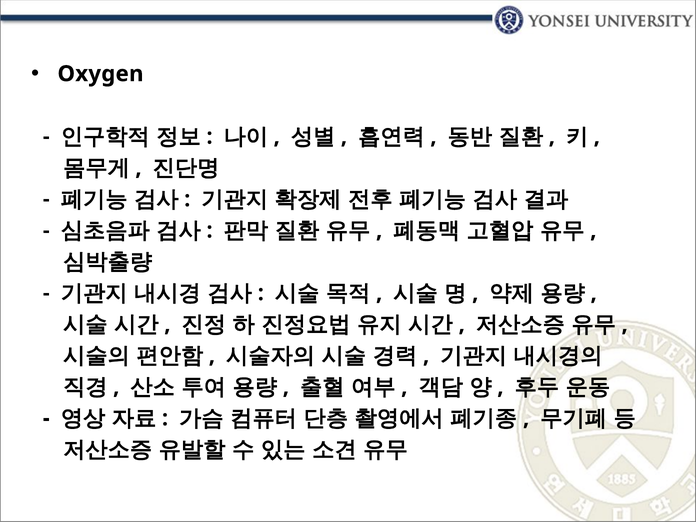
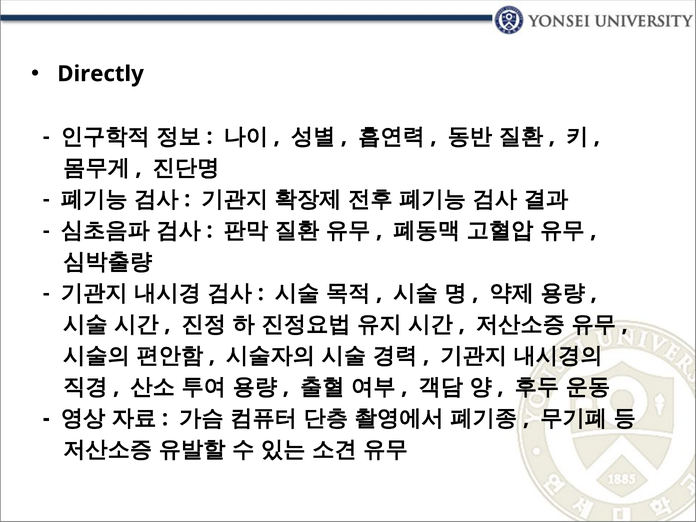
Oxygen: Oxygen -> Directly
